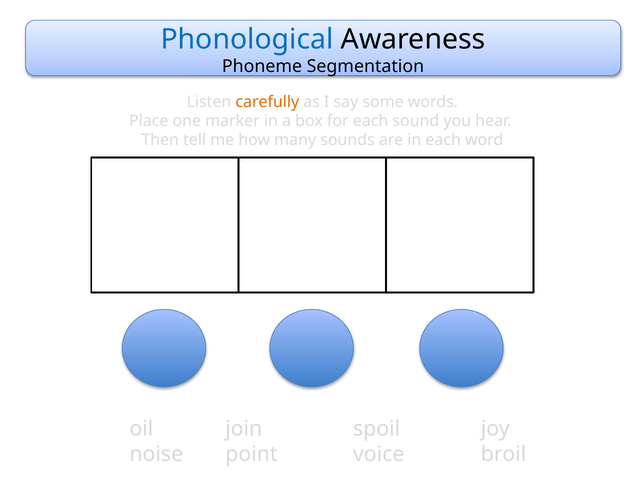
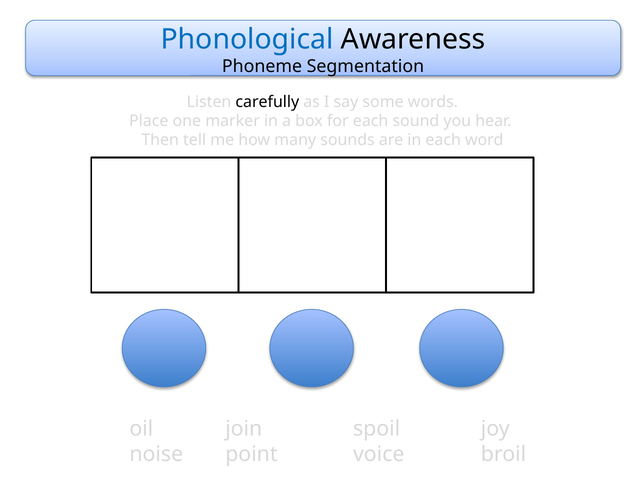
carefully colour: orange -> black
